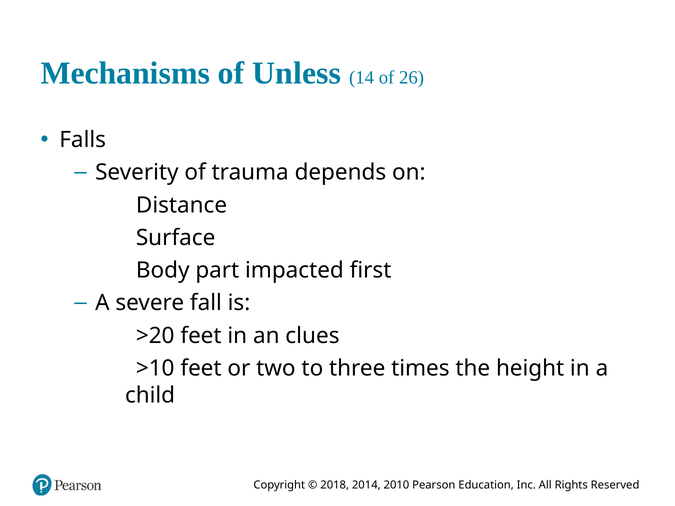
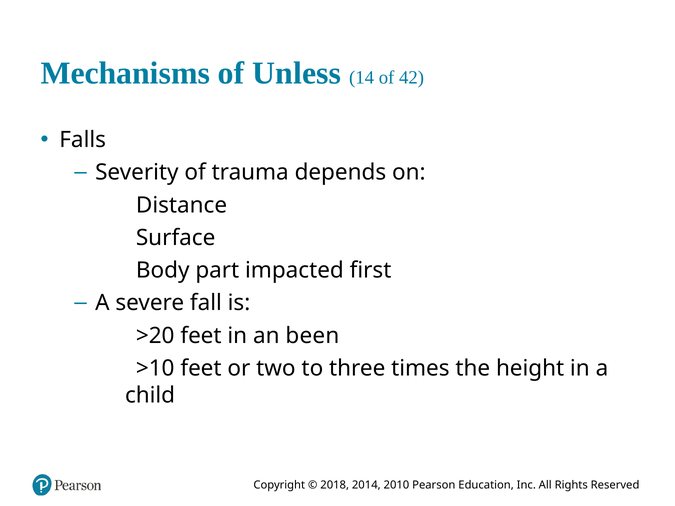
26: 26 -> 42
clues: clues -> been
